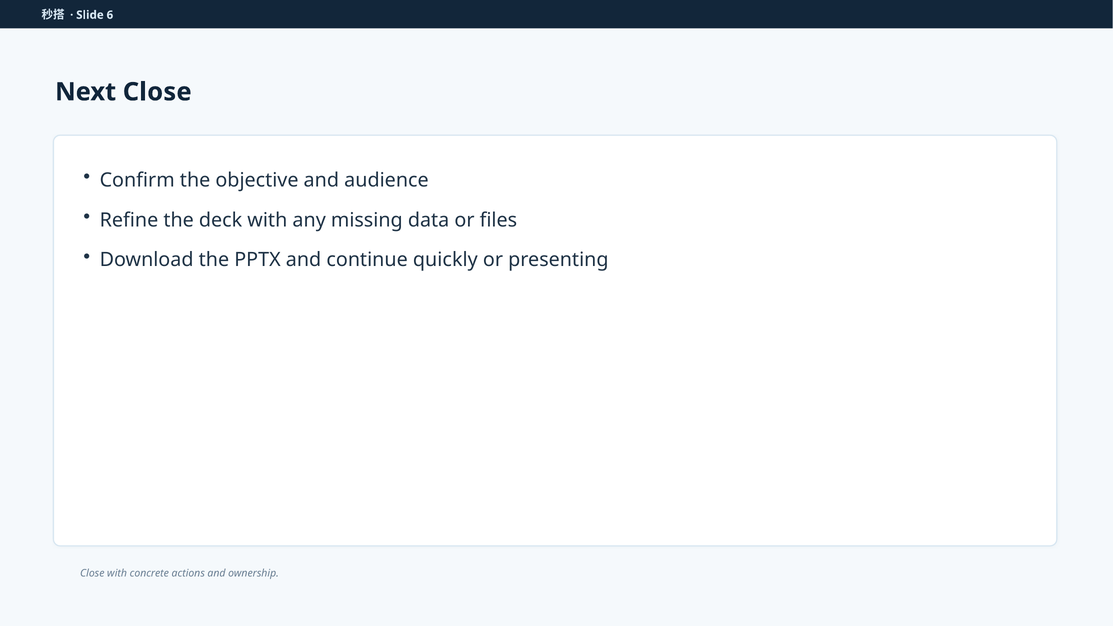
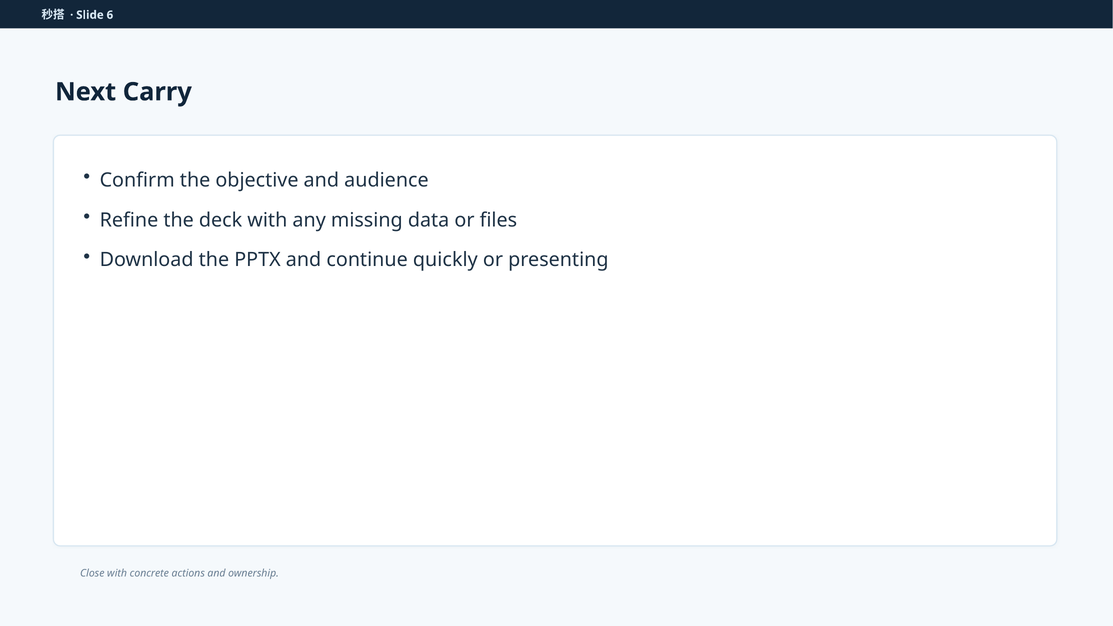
Next Close: Close -> Carry
